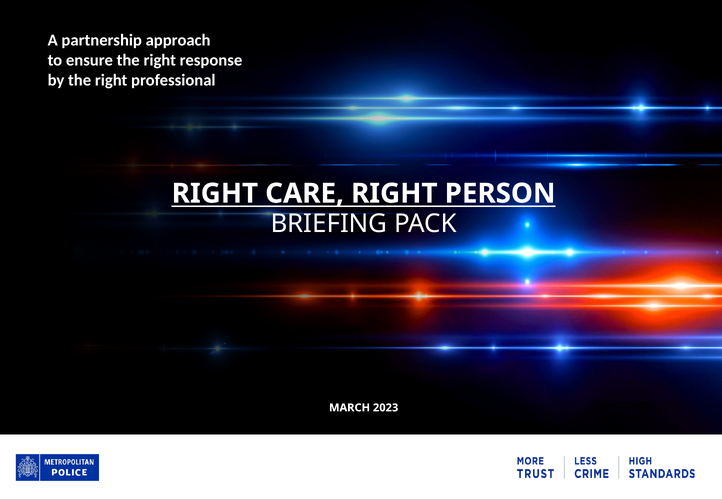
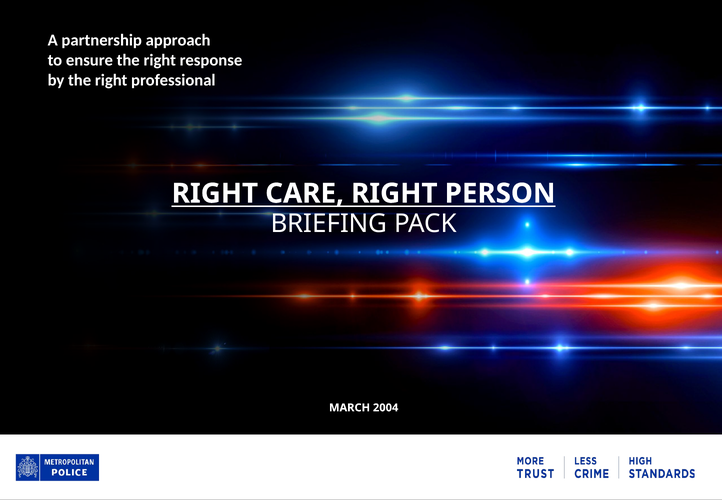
2023: 2023 -> 2004
